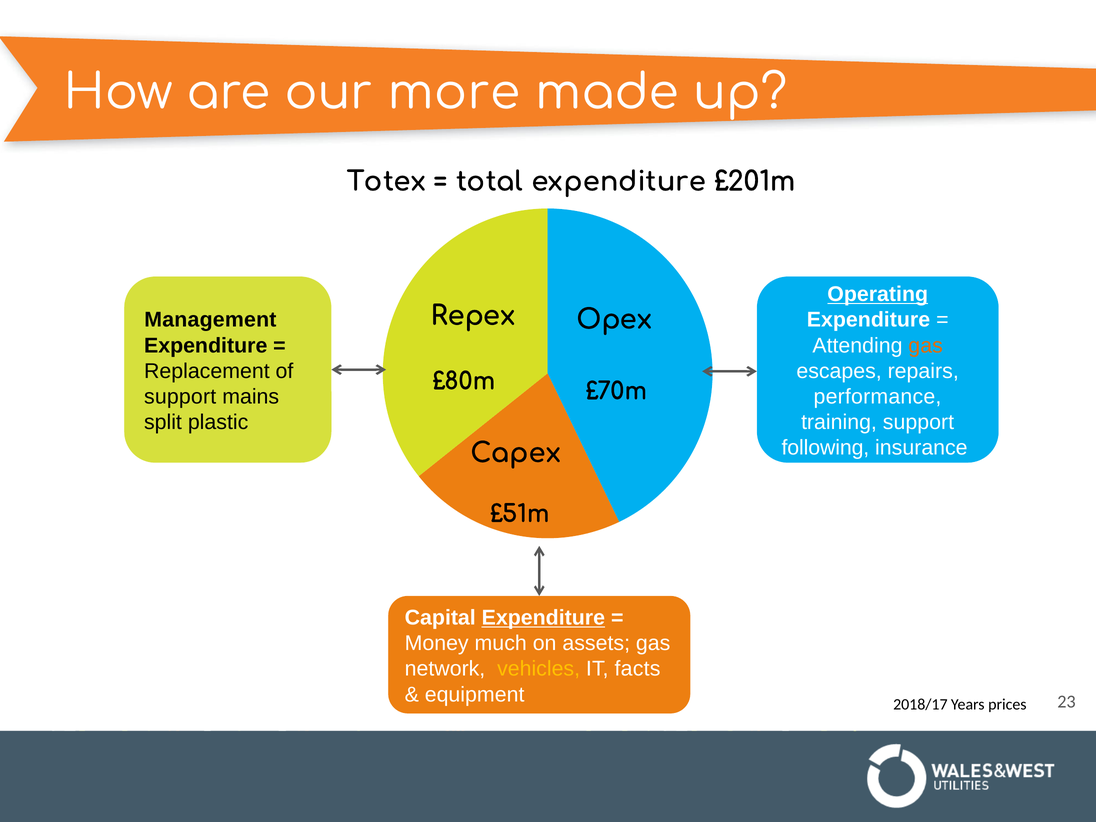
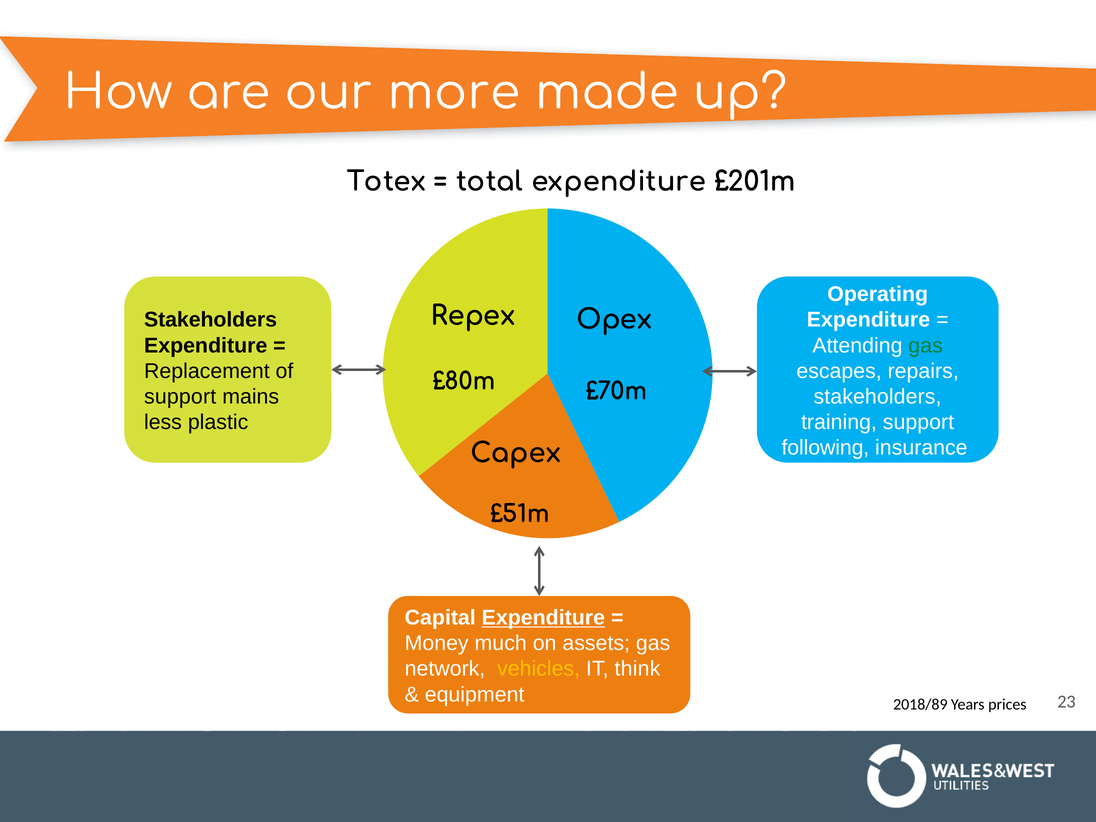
Operating underline: present -> none
Management at (210, 320): Management -> Stakeholders
gas at (926, 345) colour: orange -> green
performance at (877, 397): performance -> stakeholders
split: split -> less
facts: facts -> think
2018/17: 2018/17 -> 2018/89
